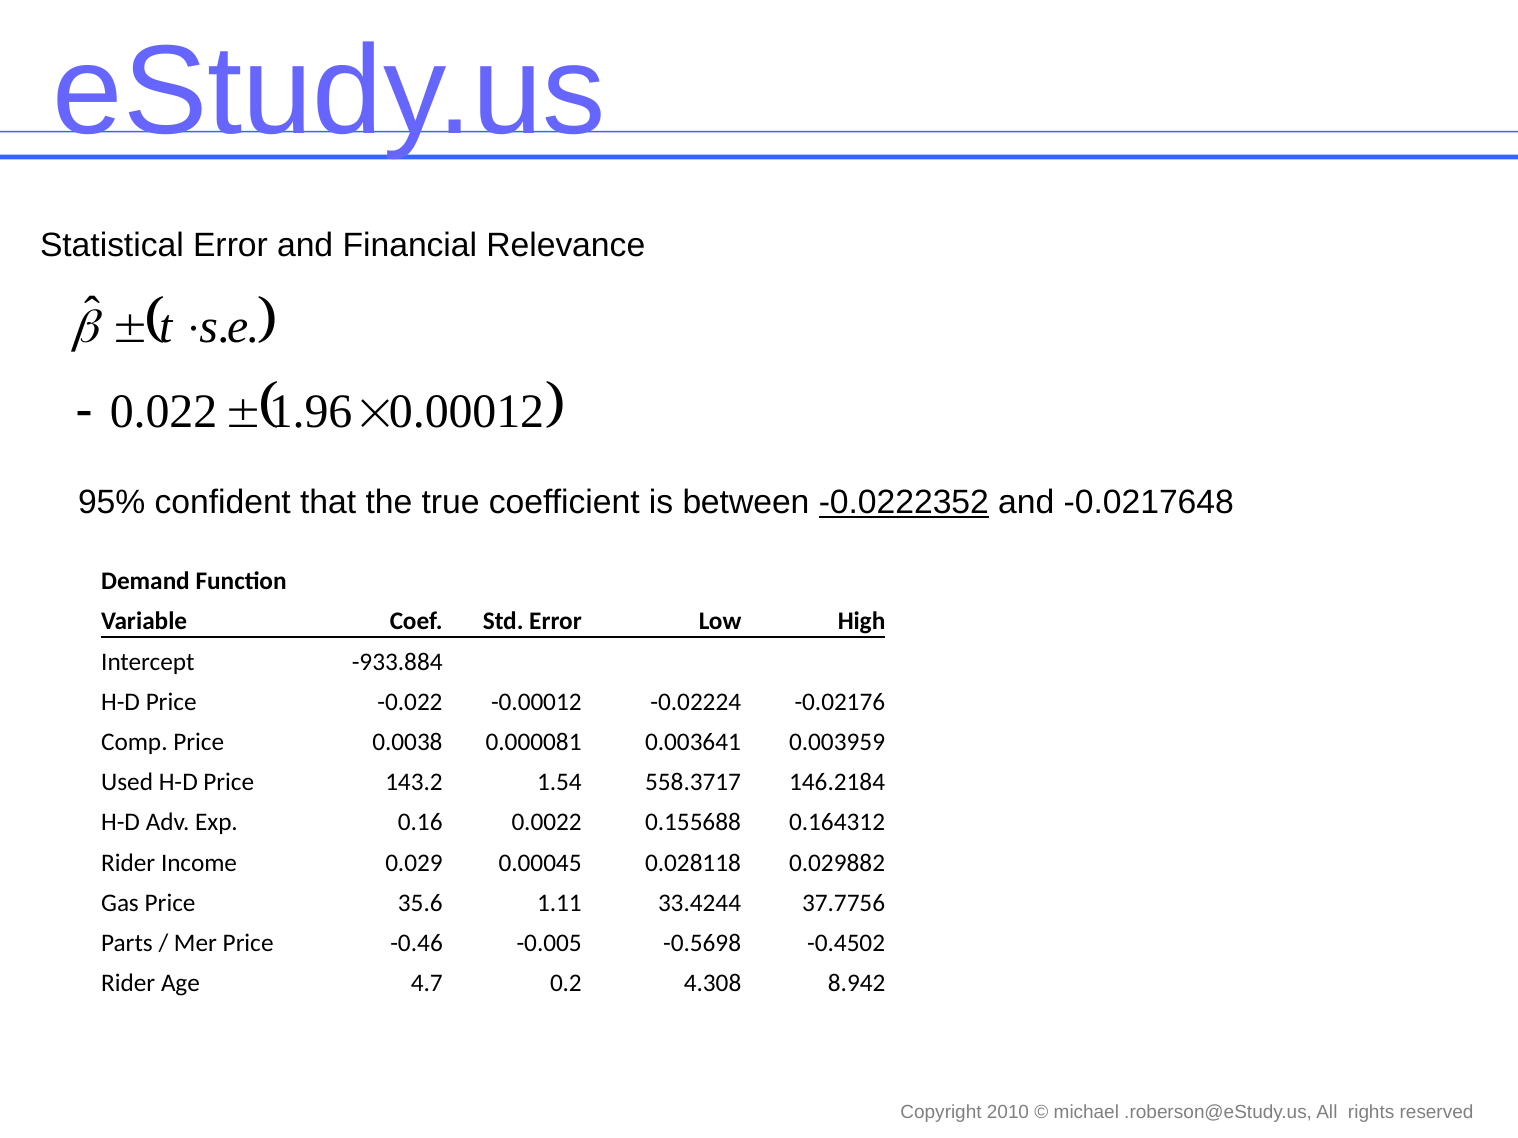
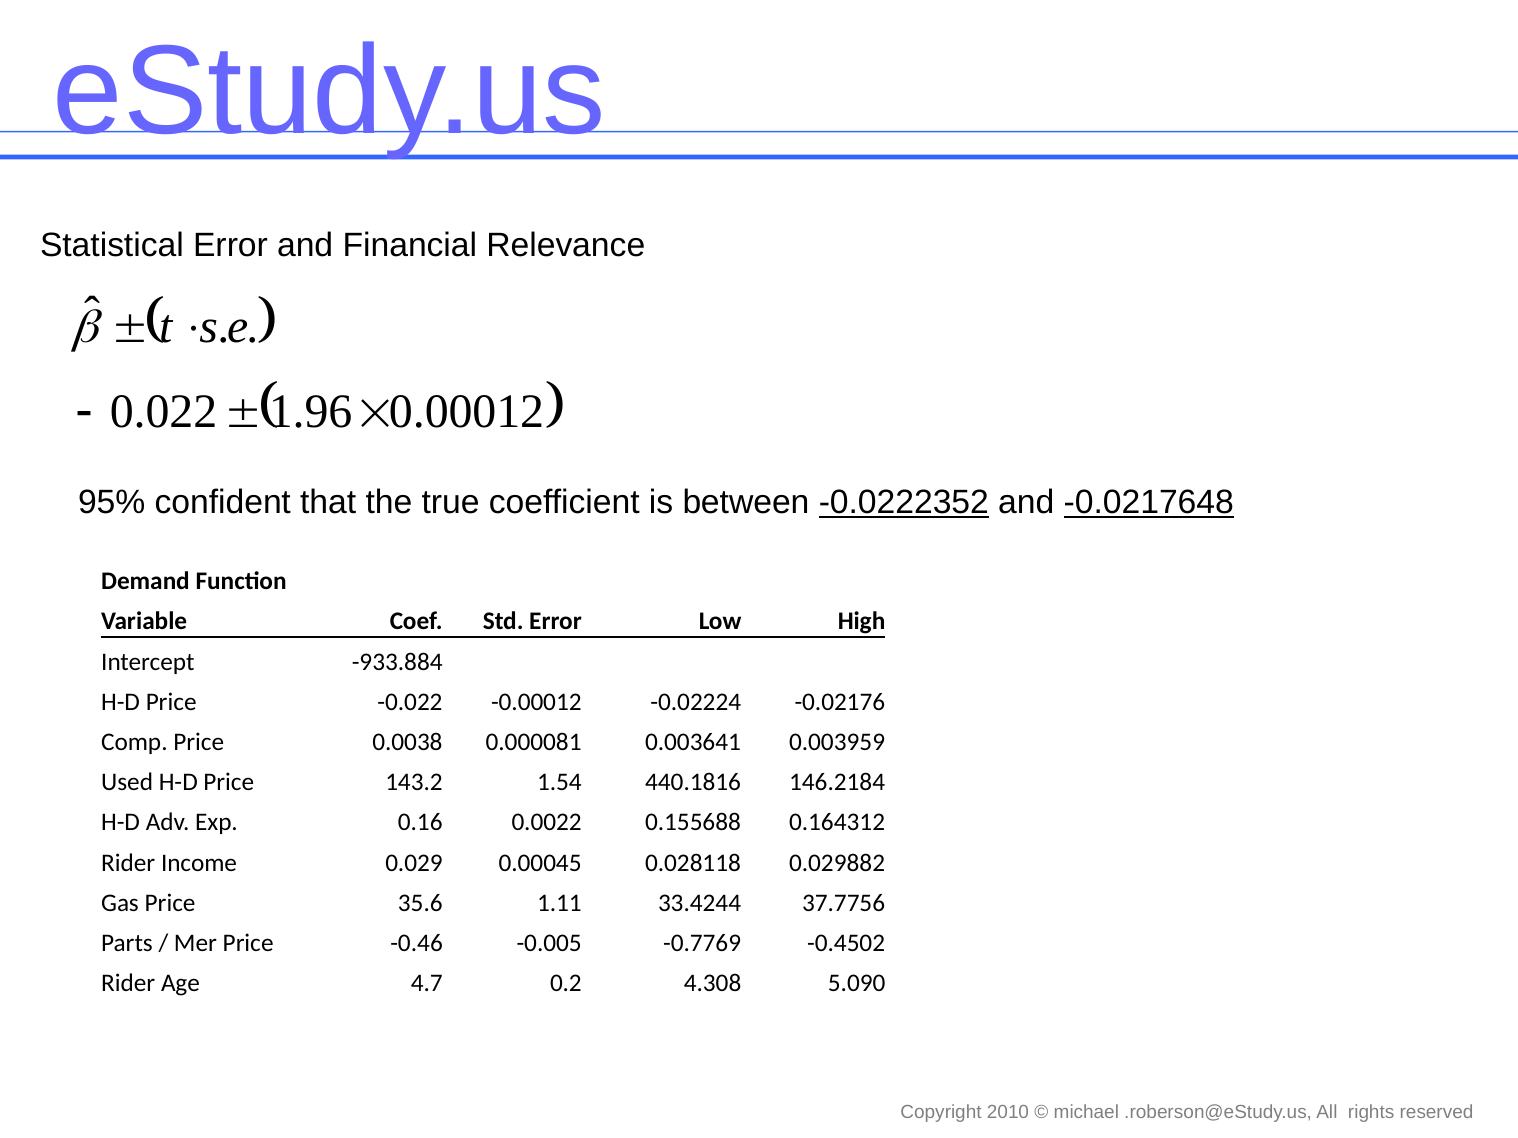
-0.0217648 underline: none -> present
558.3717: 558.3717 -> 440.1816
-0.5698: -0.5698 -> -0.7769
8.942: 8.942 -> 5.090
